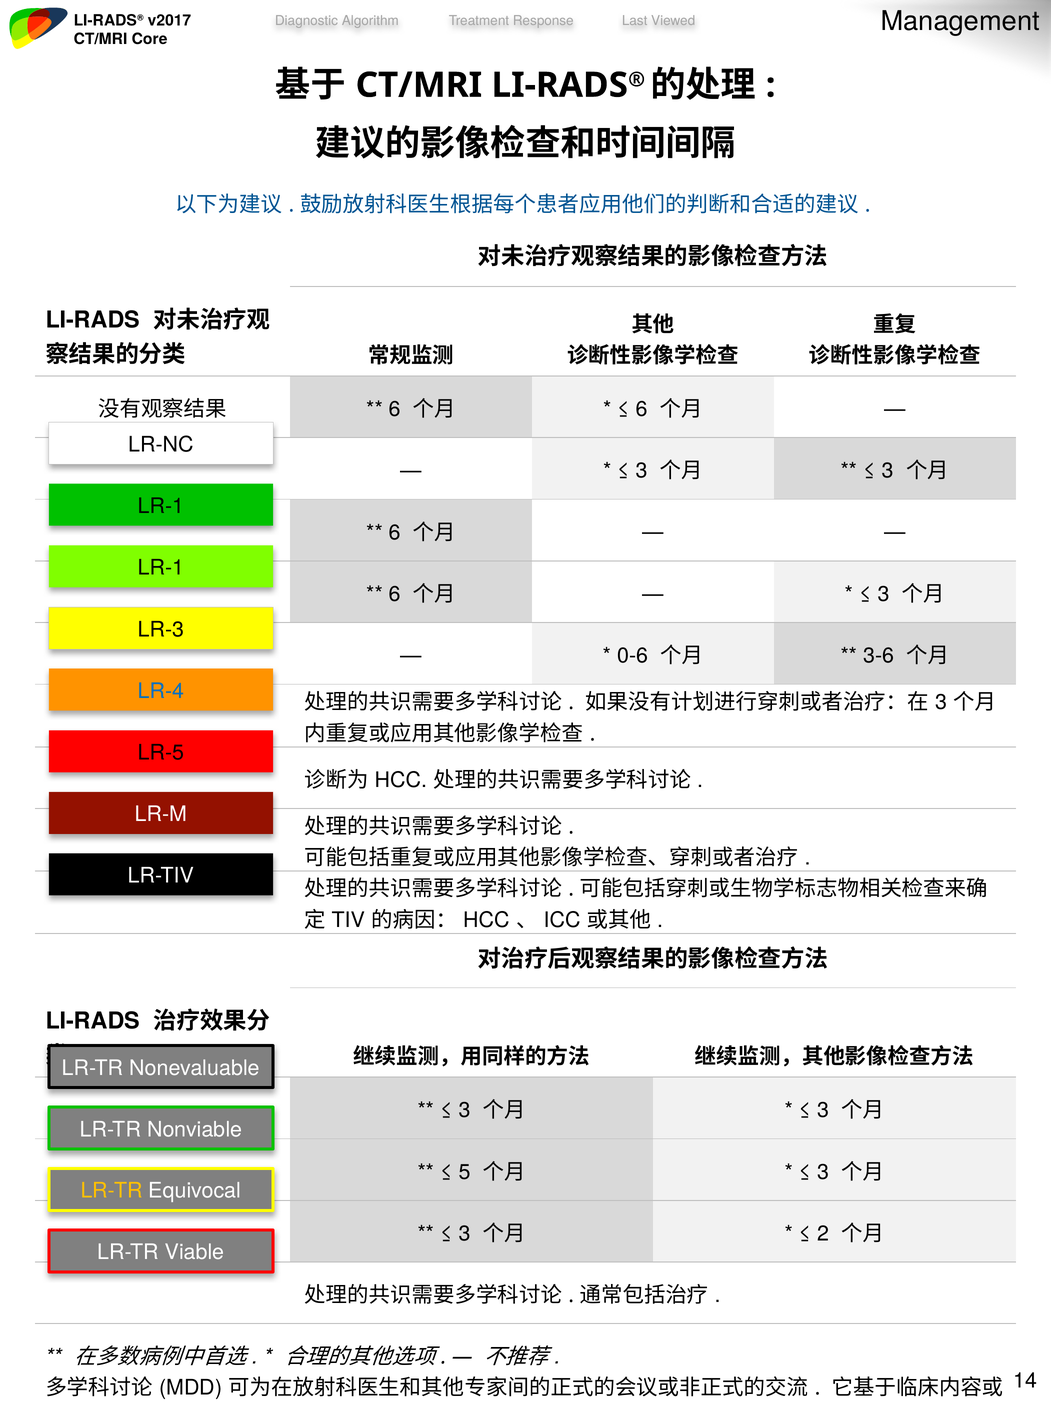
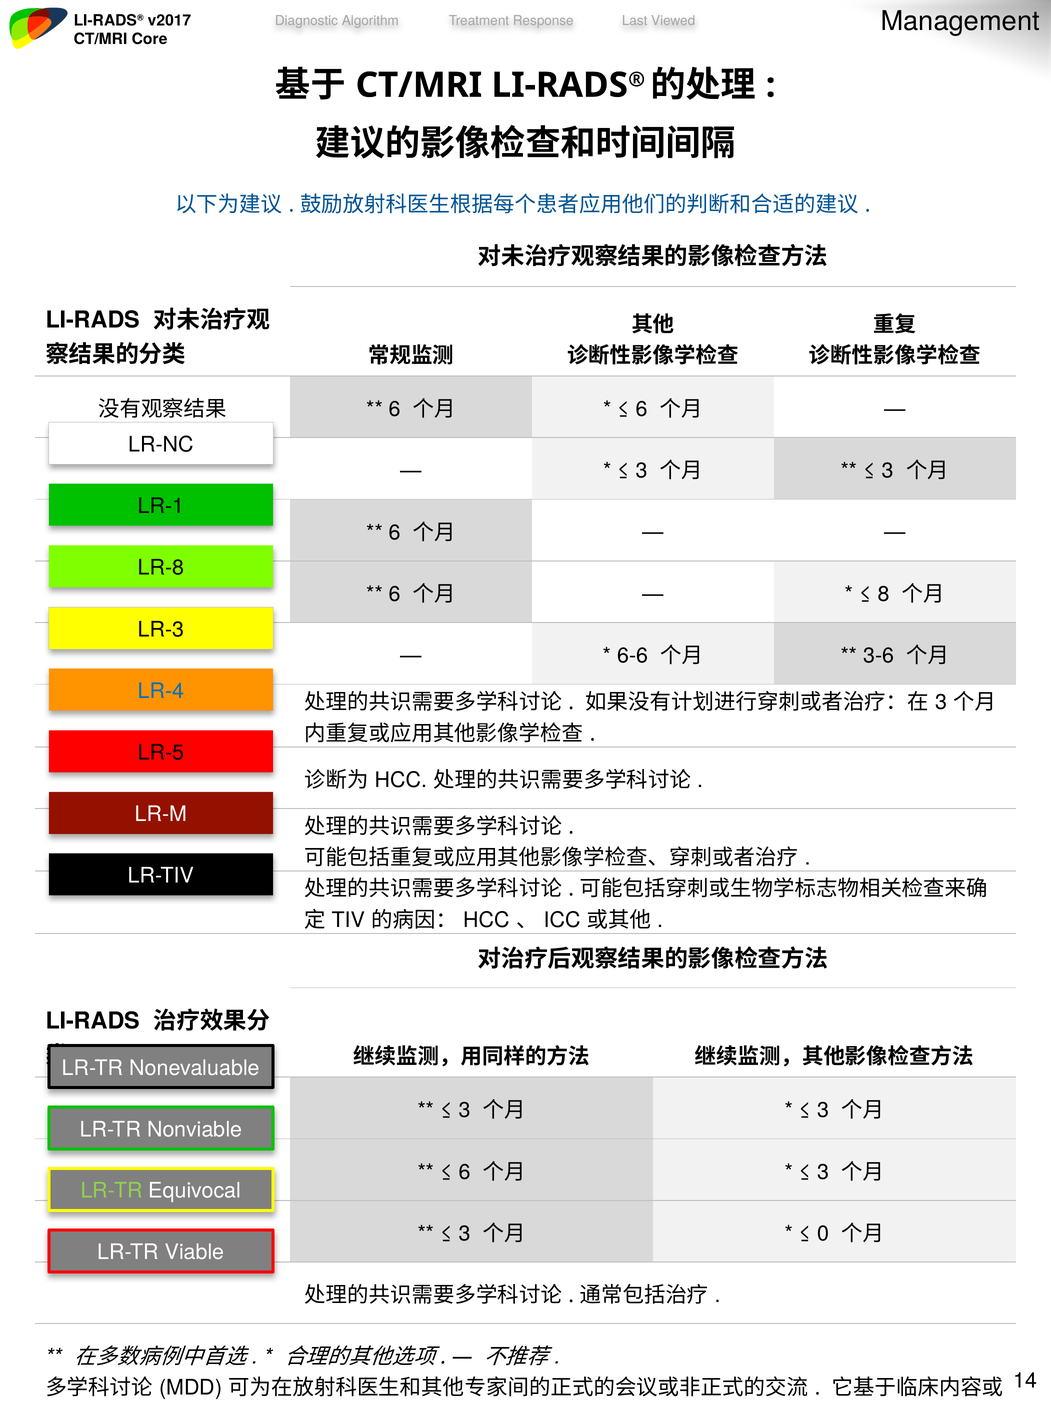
LR-1 at (161, 568): LR-1 -> LR-8
3 at (884, 594): 3 -> 8
0-6: 0-6 -> 6-6
5 at (464, 1171): 5 -> 6
LR-TR at (112, 1190) colour: yellow -> light green
2: 2 -> 0
